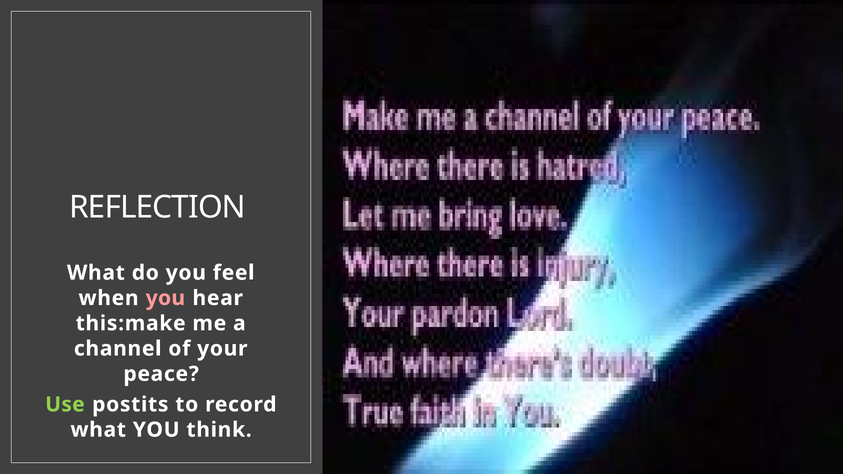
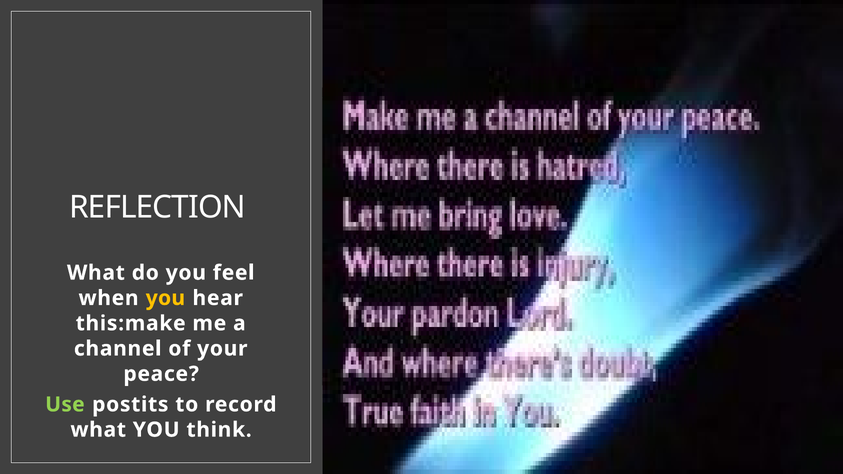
you at (165, 298) colour: pink -> yellow
